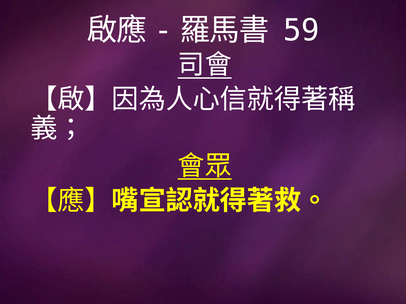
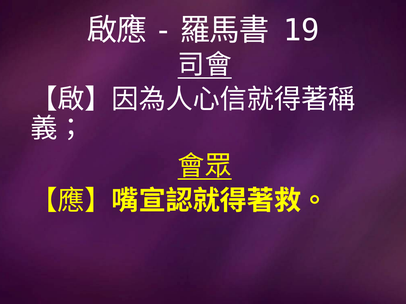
59: 59 -> 19
